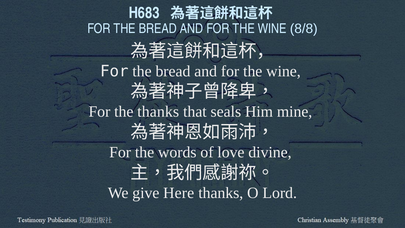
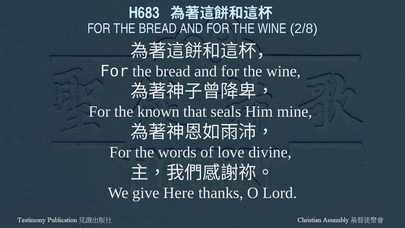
8/8: 8/8 -> 2/8
the thanks: thanks -> known
